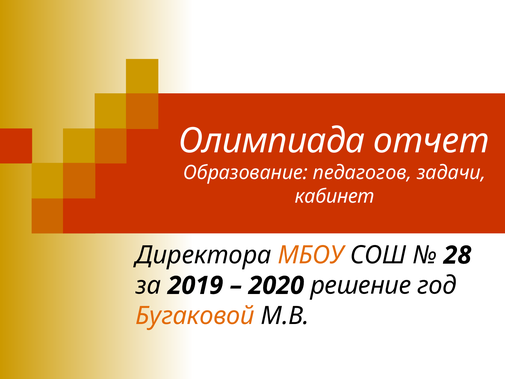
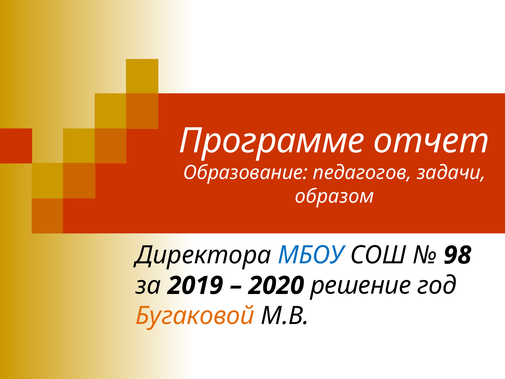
Олимпиада: Олимпиада -> Программе
кабинет: кабинет -> образом
МБОУ colour: orange -> blue
28: 28 -> 98
